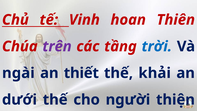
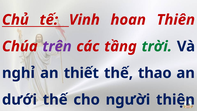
trời colour: blue -> green
ngài: ngài -> nghỉ
khải: khải -> thao
